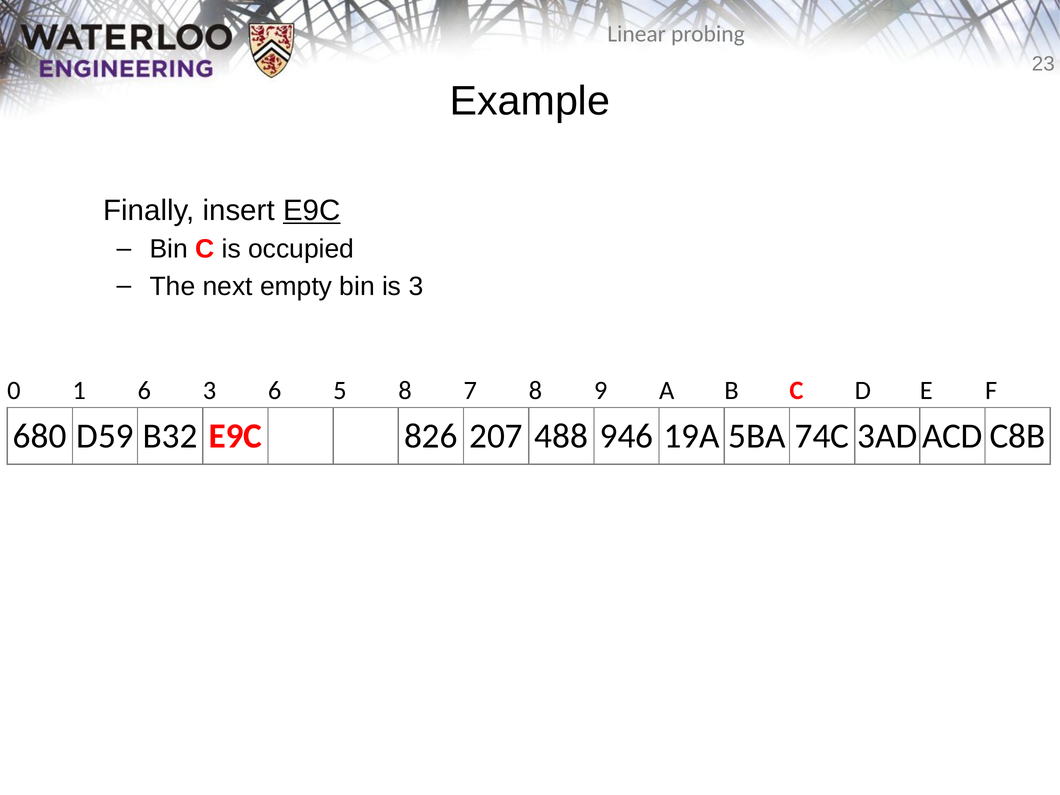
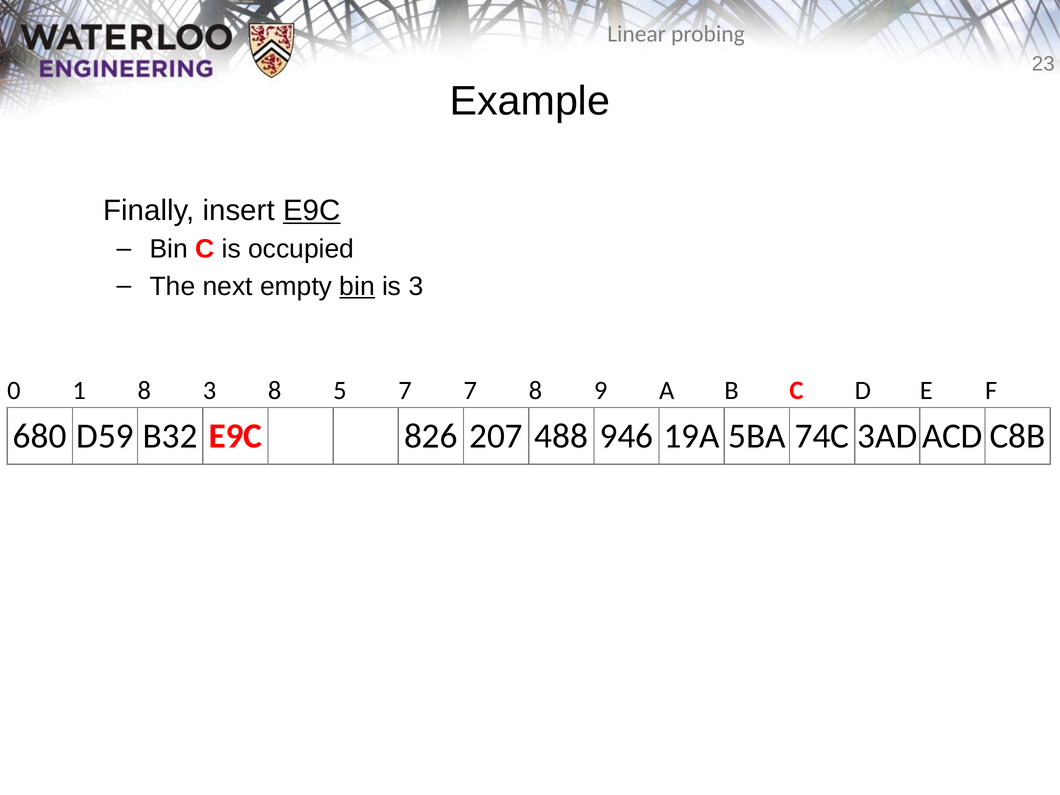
bin at (357, 286) underline: none -> present
1 6: 6 -> 8
3 6: 6 -> 8
5 8: 8 -> 7
